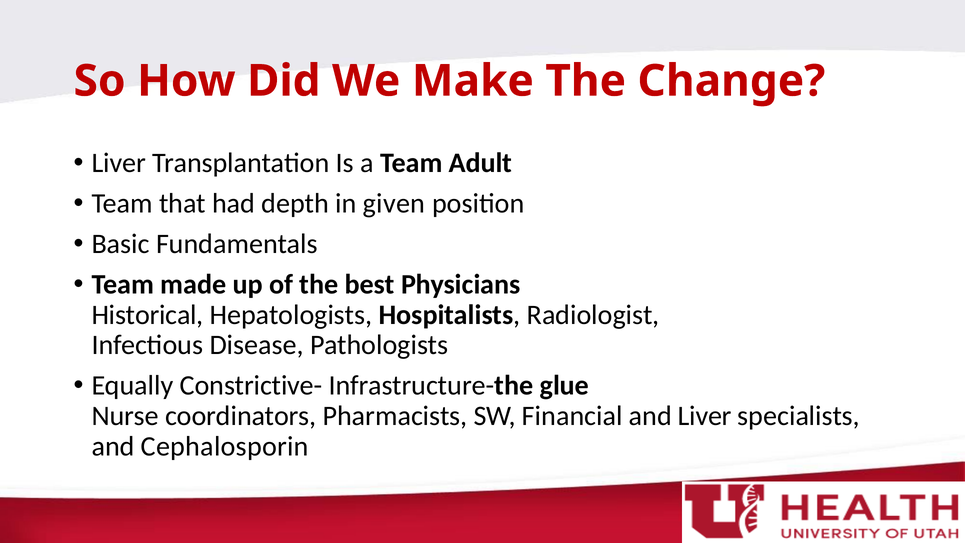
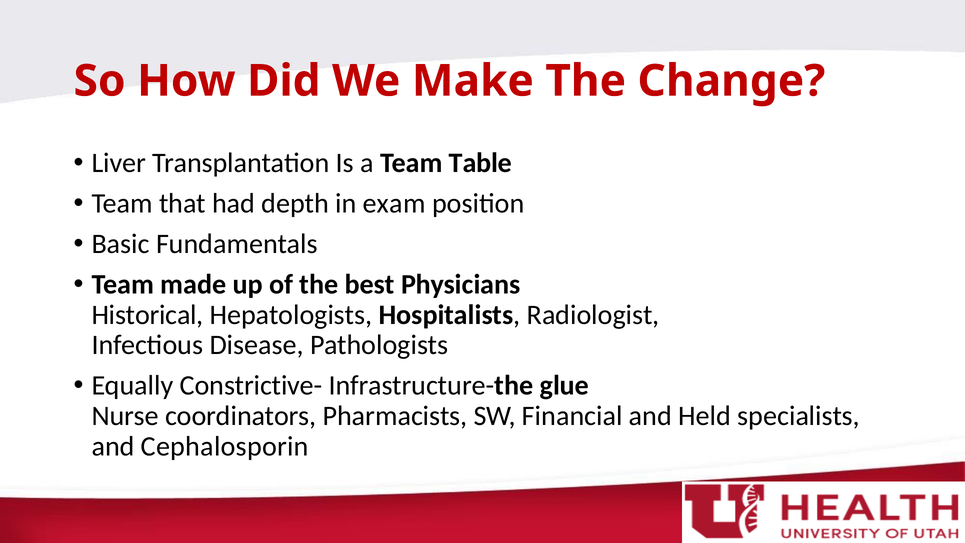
Adult: Adult -> Table
given: given -> exam
and Liver: Liver -> Held
